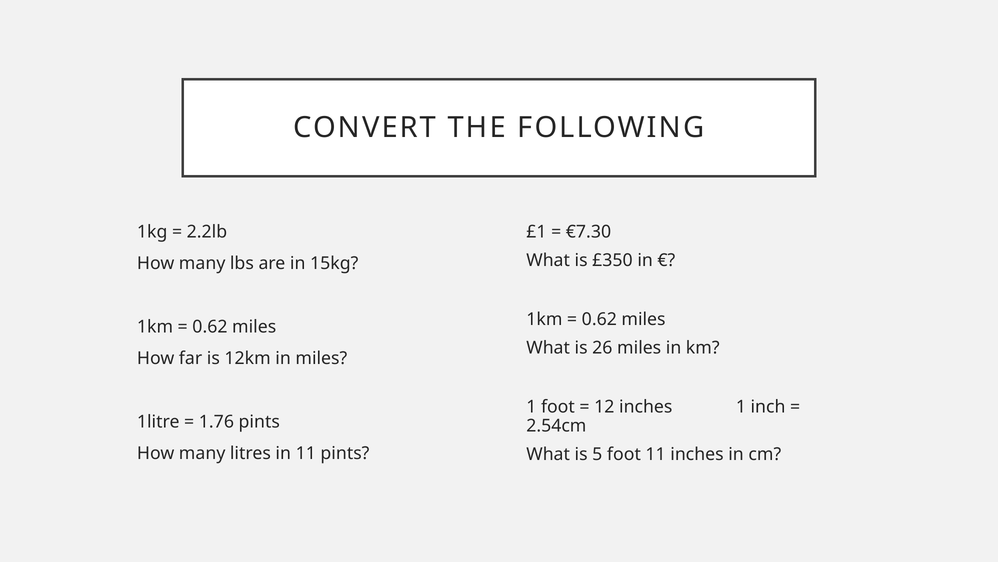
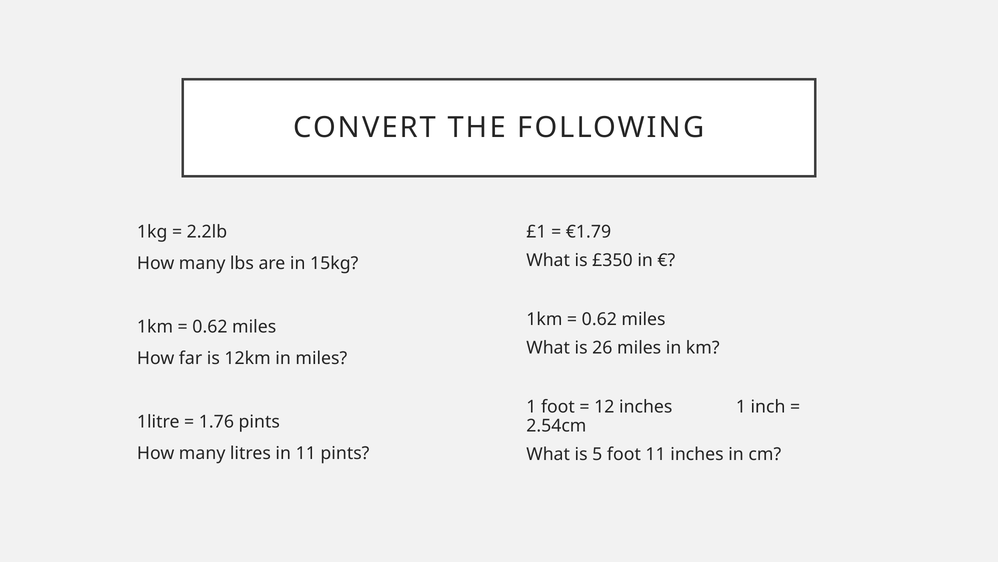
€7.30: €7.30 -> €1.79
